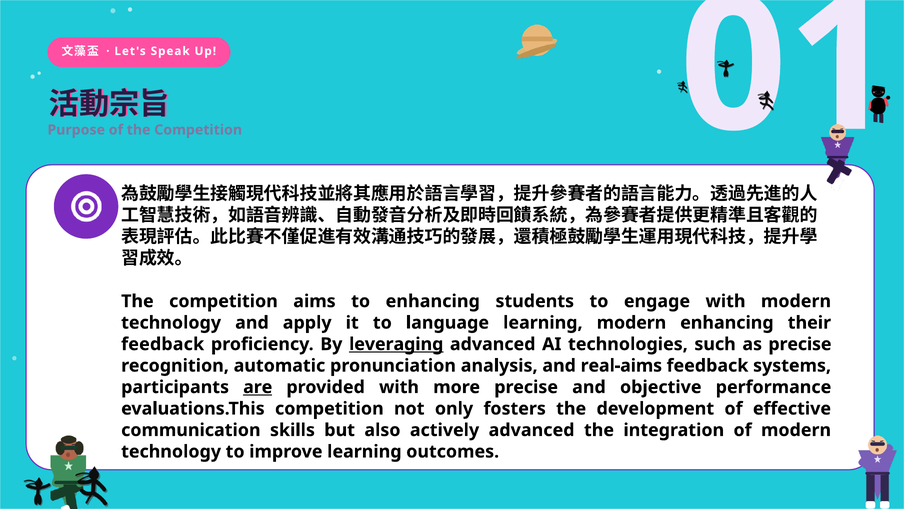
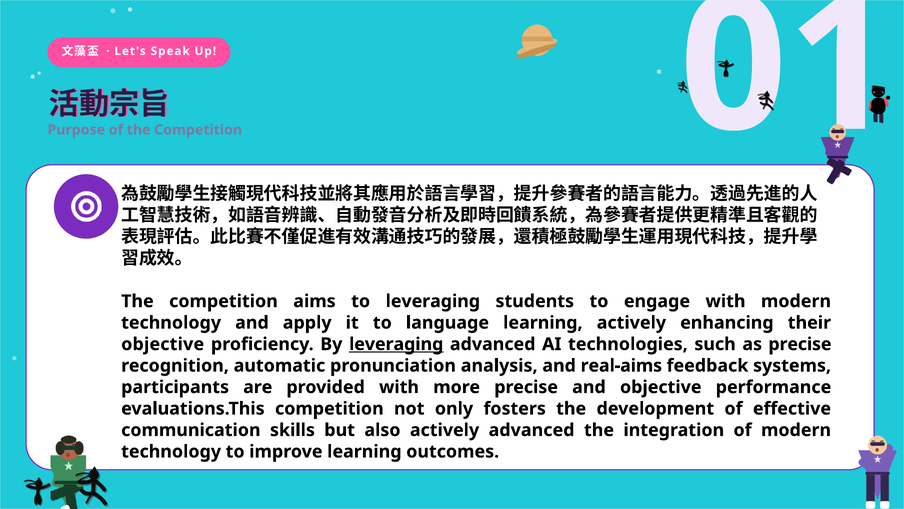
to enhancing: enhancing -> leveraging
learning modern: modern -> actively
feedback at (163, 344): feedback -> objective
are underline: present -> none
